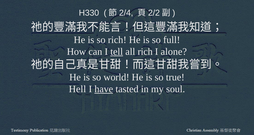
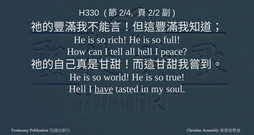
tell underline: present -> none
all rich: rich -> hell
alone: alone -> peace
